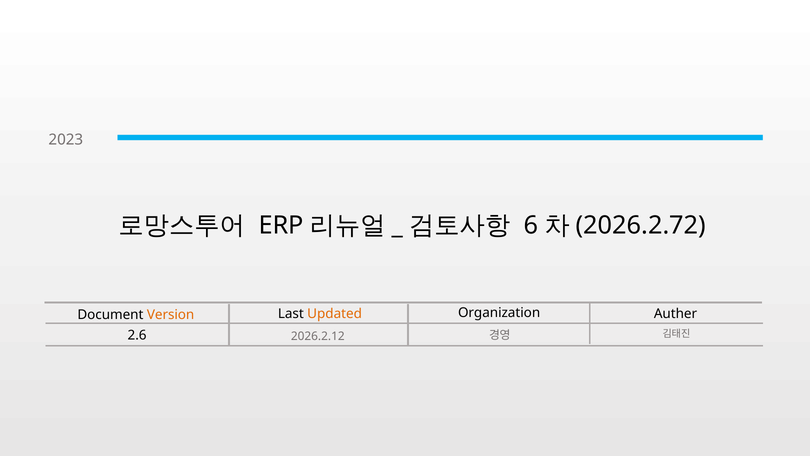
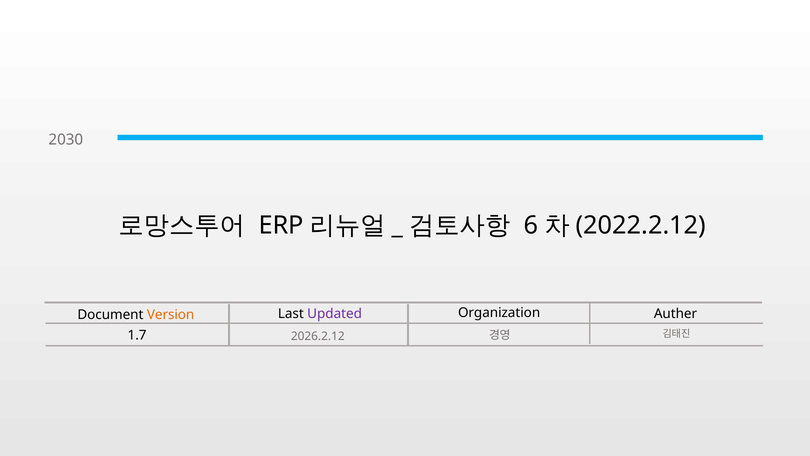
2023: 2023 -> 2030
2026.2.72: 2026.2.72 -> 2022.2.12
Updated colour: orange -> purple
2.6: 2.6 -> 1.7
